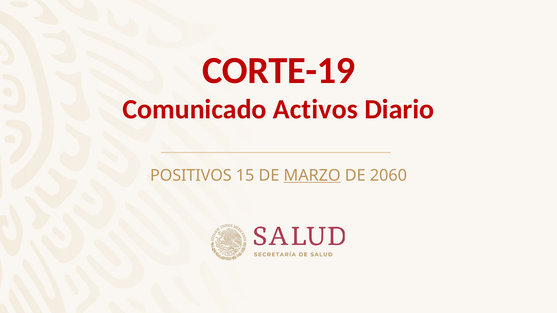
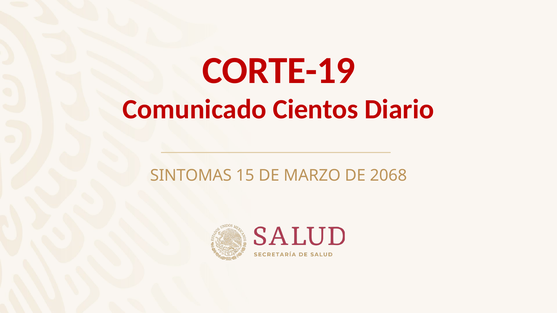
Activos: Activos -> Cientos
POSITIVOS: POSITIVOS -> SINTOMAS
MARZO underline: present -> none
2060: 2060 -> 2068
